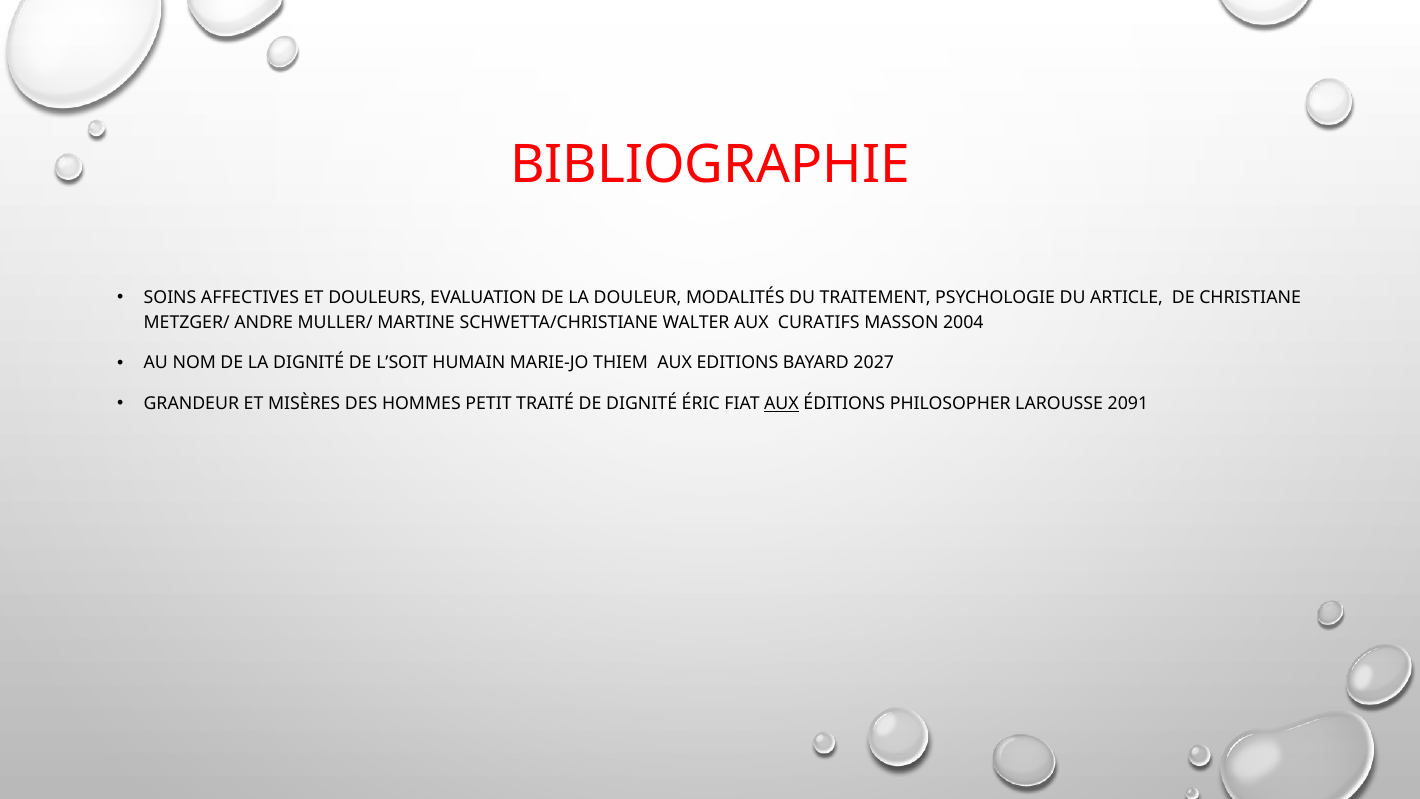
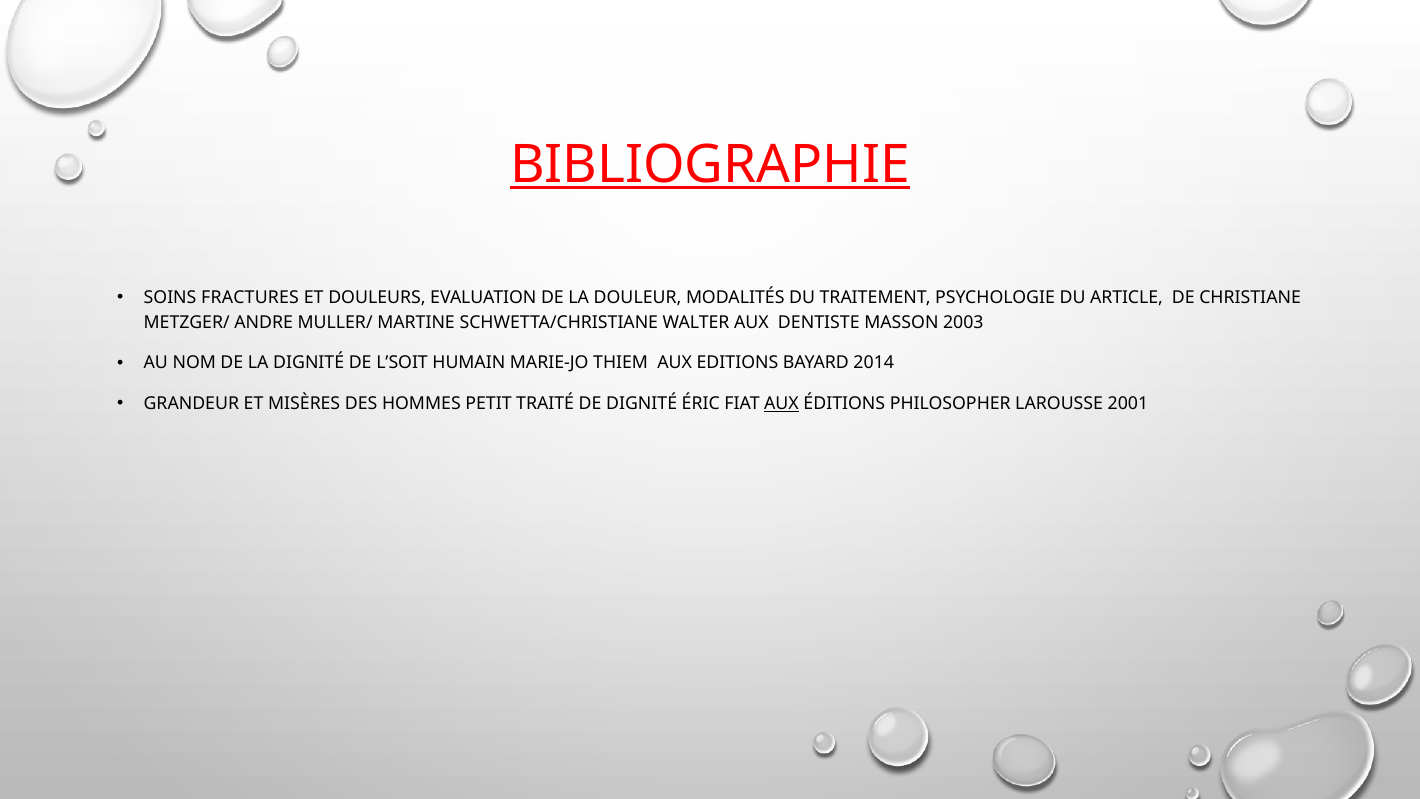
BIBLIOGRAPHIE underline: none -> present
AFFECTIVES: AFFECTIVES -> FRACTURES
CURATIFS: CURATIFS -> DENTISTE
2004: 2004 -> 2003
2027: 2027 -> 2014
2091: 2091 -> 2001
